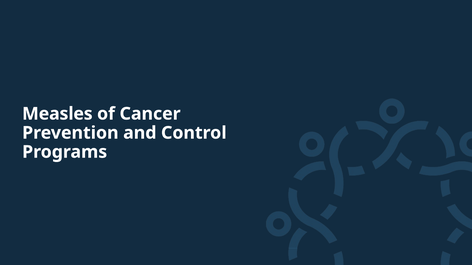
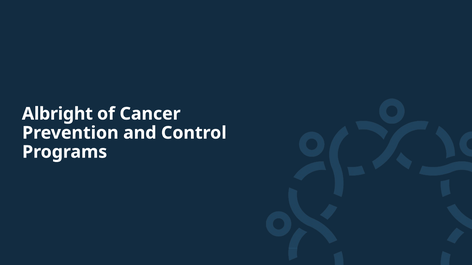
Measles: Measles -> Albright
